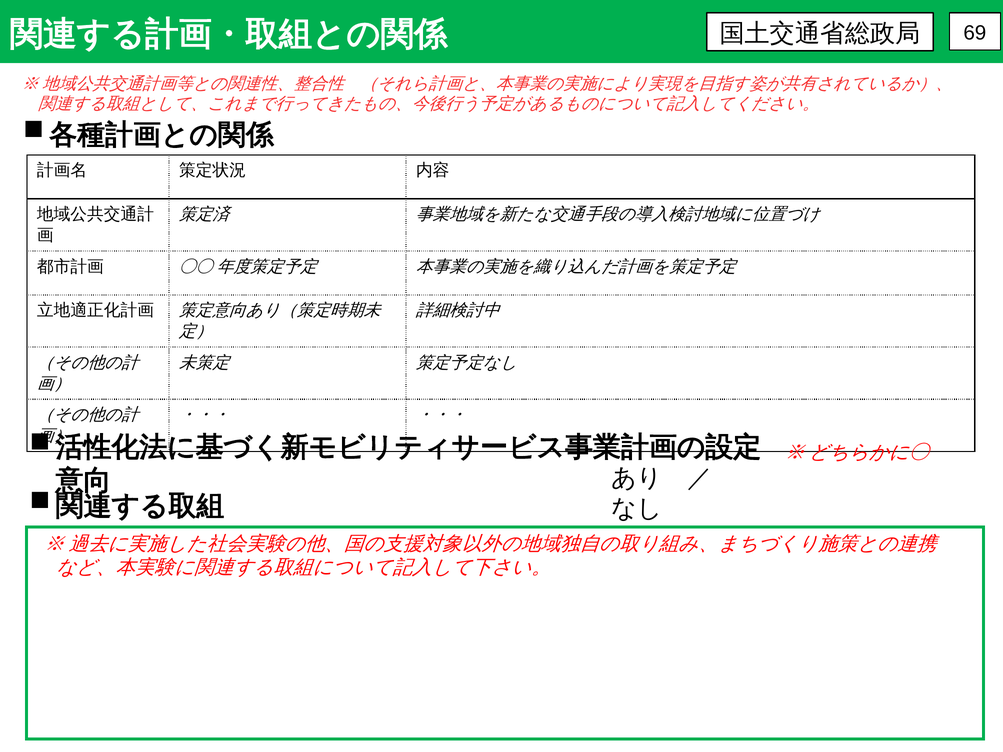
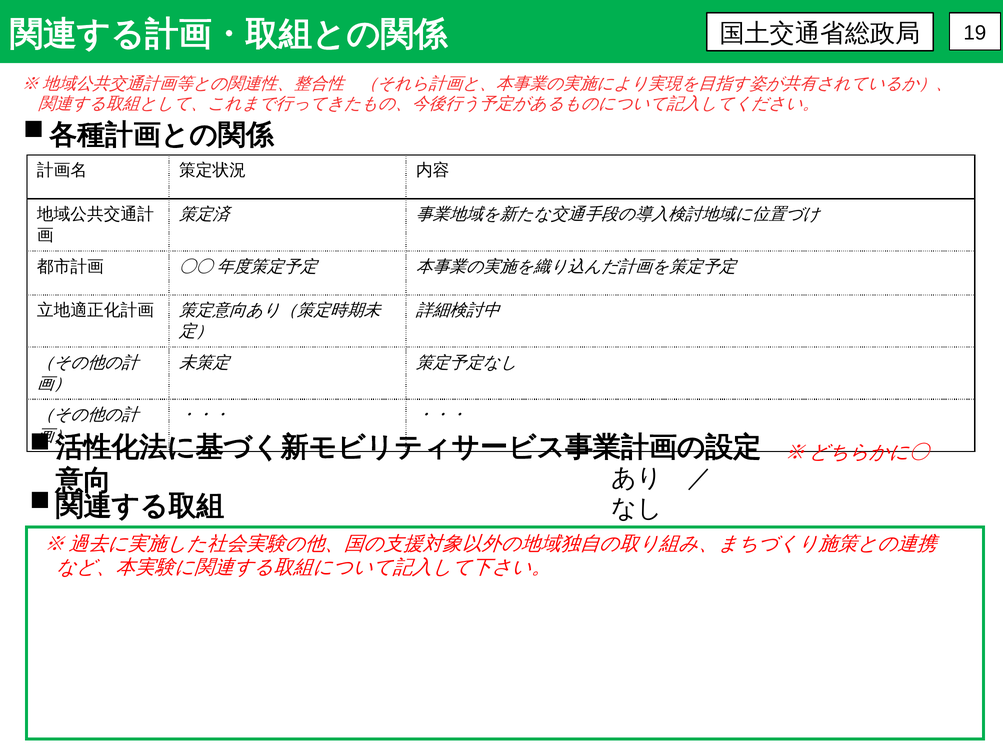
69: 69 -> 19
